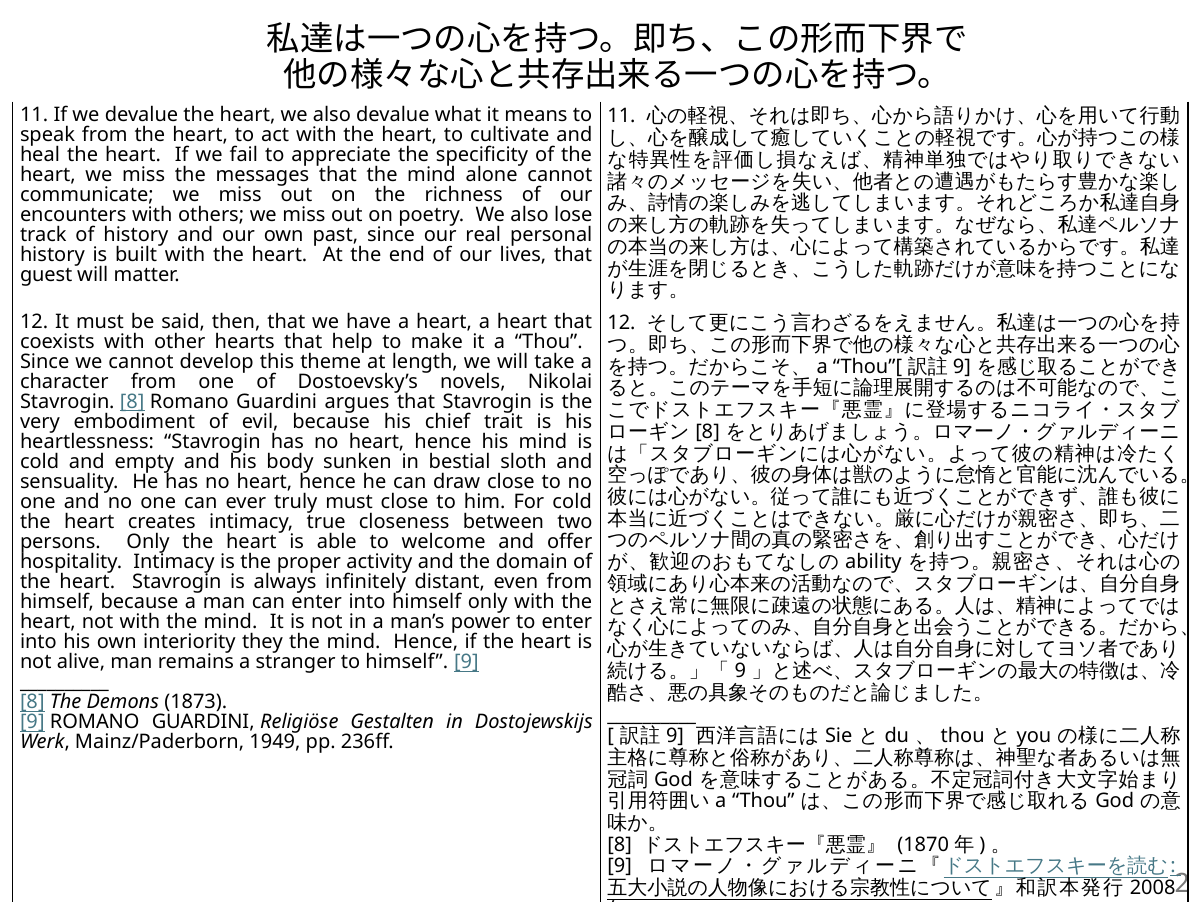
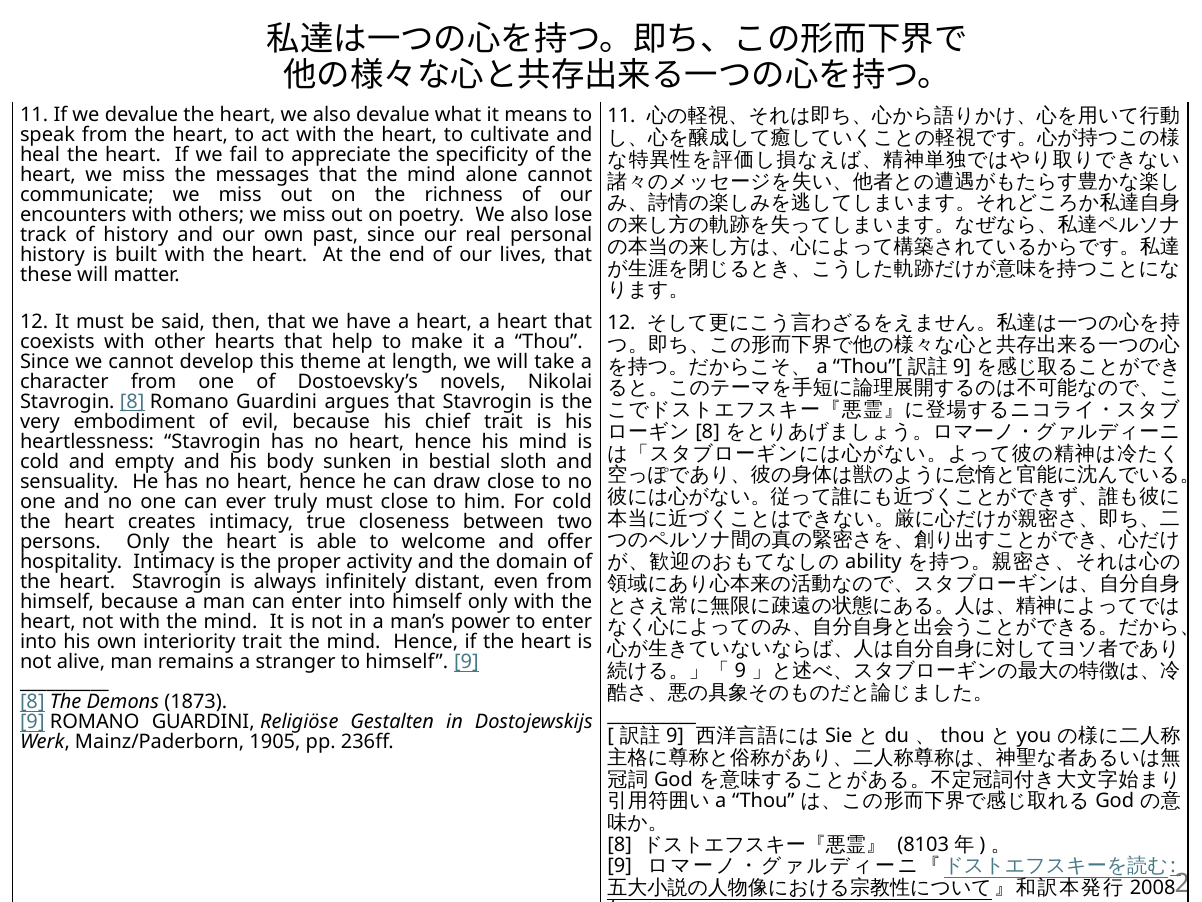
guest: guest -> these
interiority they: they -> trait
1949: 1949 -> 1905
1870: 1870 -> 8103
